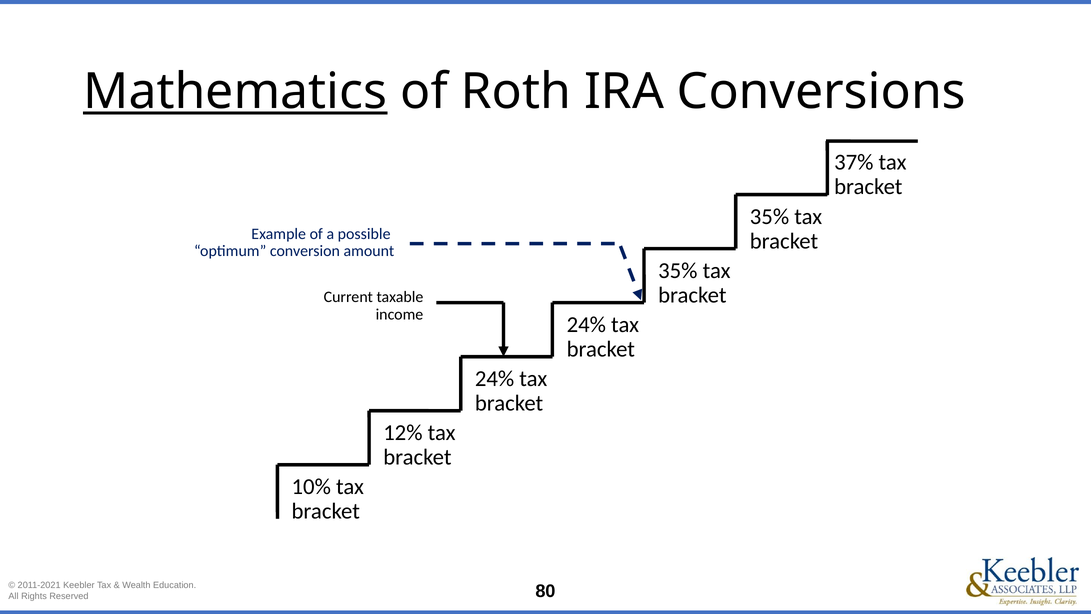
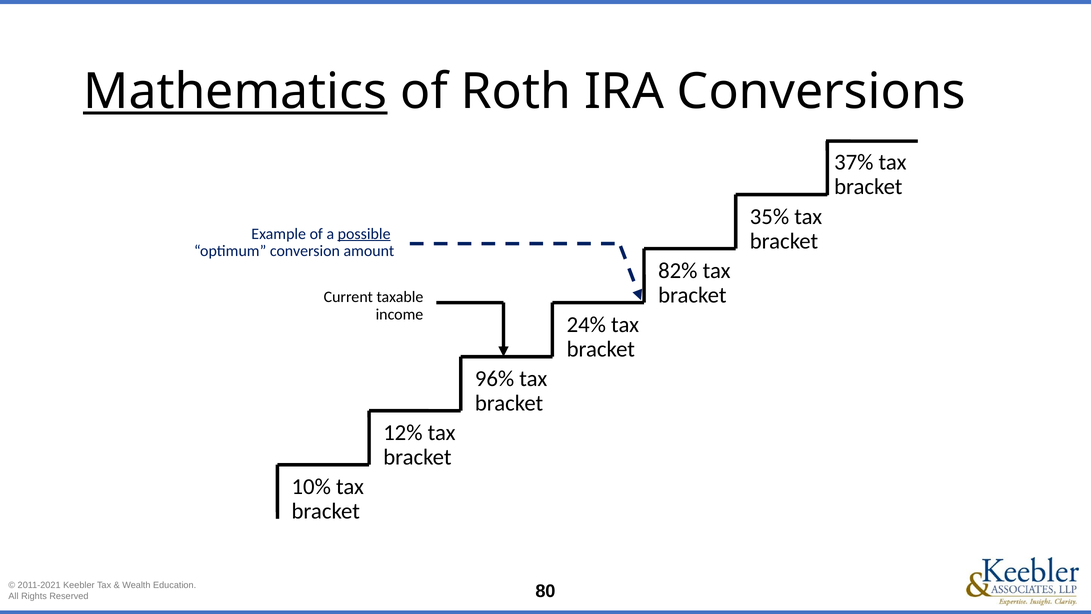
possible underline: none -> present
35% at (678, 270): 35% -> 82%
24% at (495, 379): 24% -> 96%
